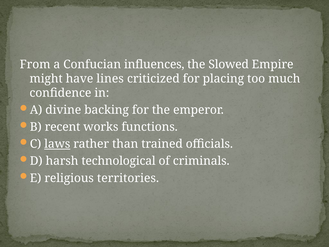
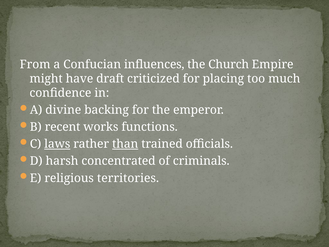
Slowed: Slowed -> Church
lines: lines -> draft
than underline: none -> present
technological: technological -> concentrated
